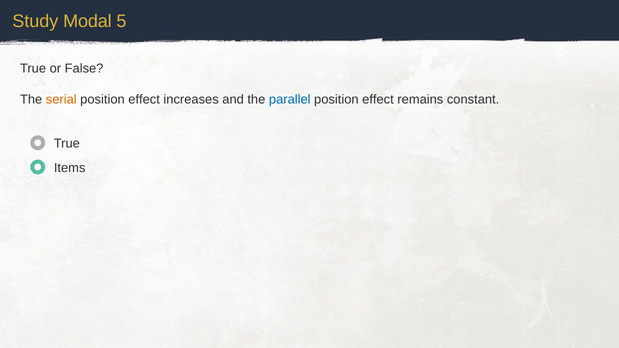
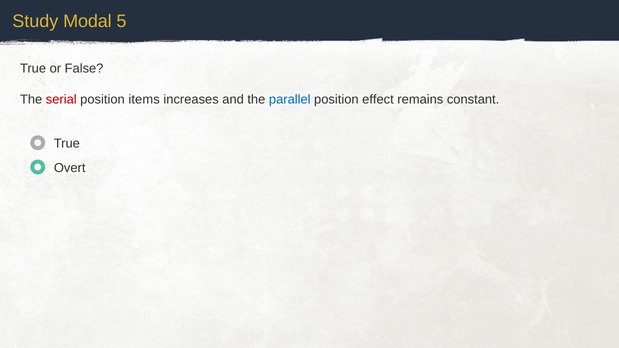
serial colour: orange -> red
effect at (144, 100): effect -> items
Items: Items -> Overt
